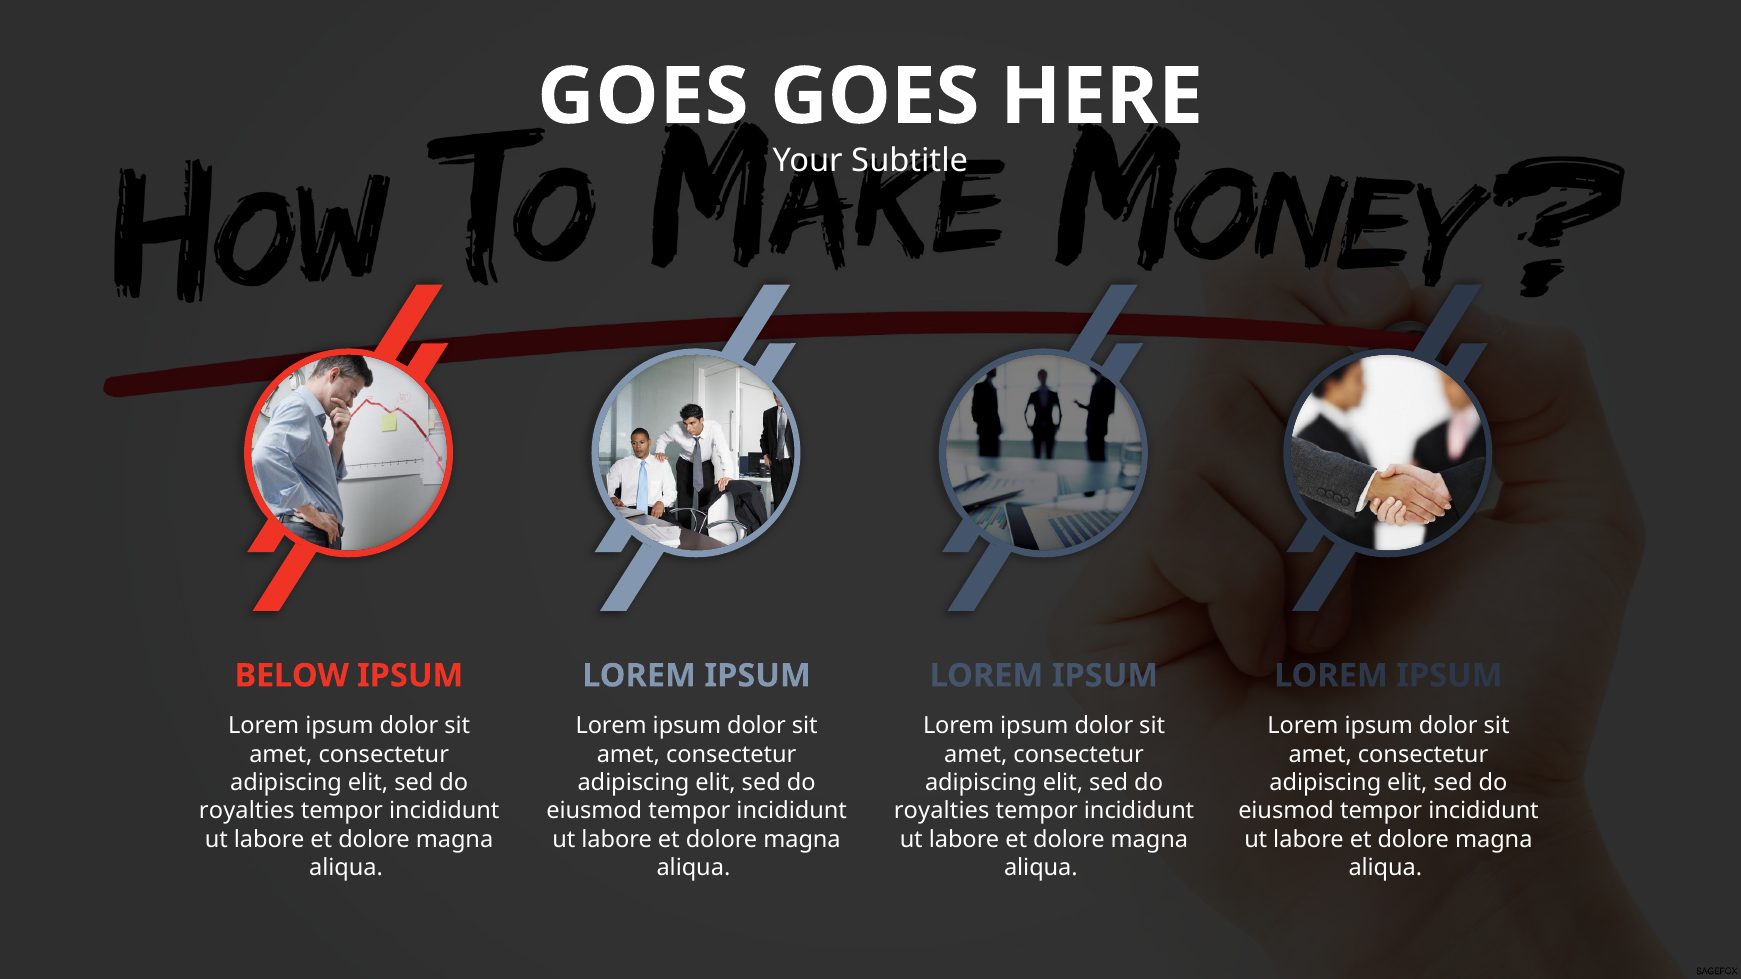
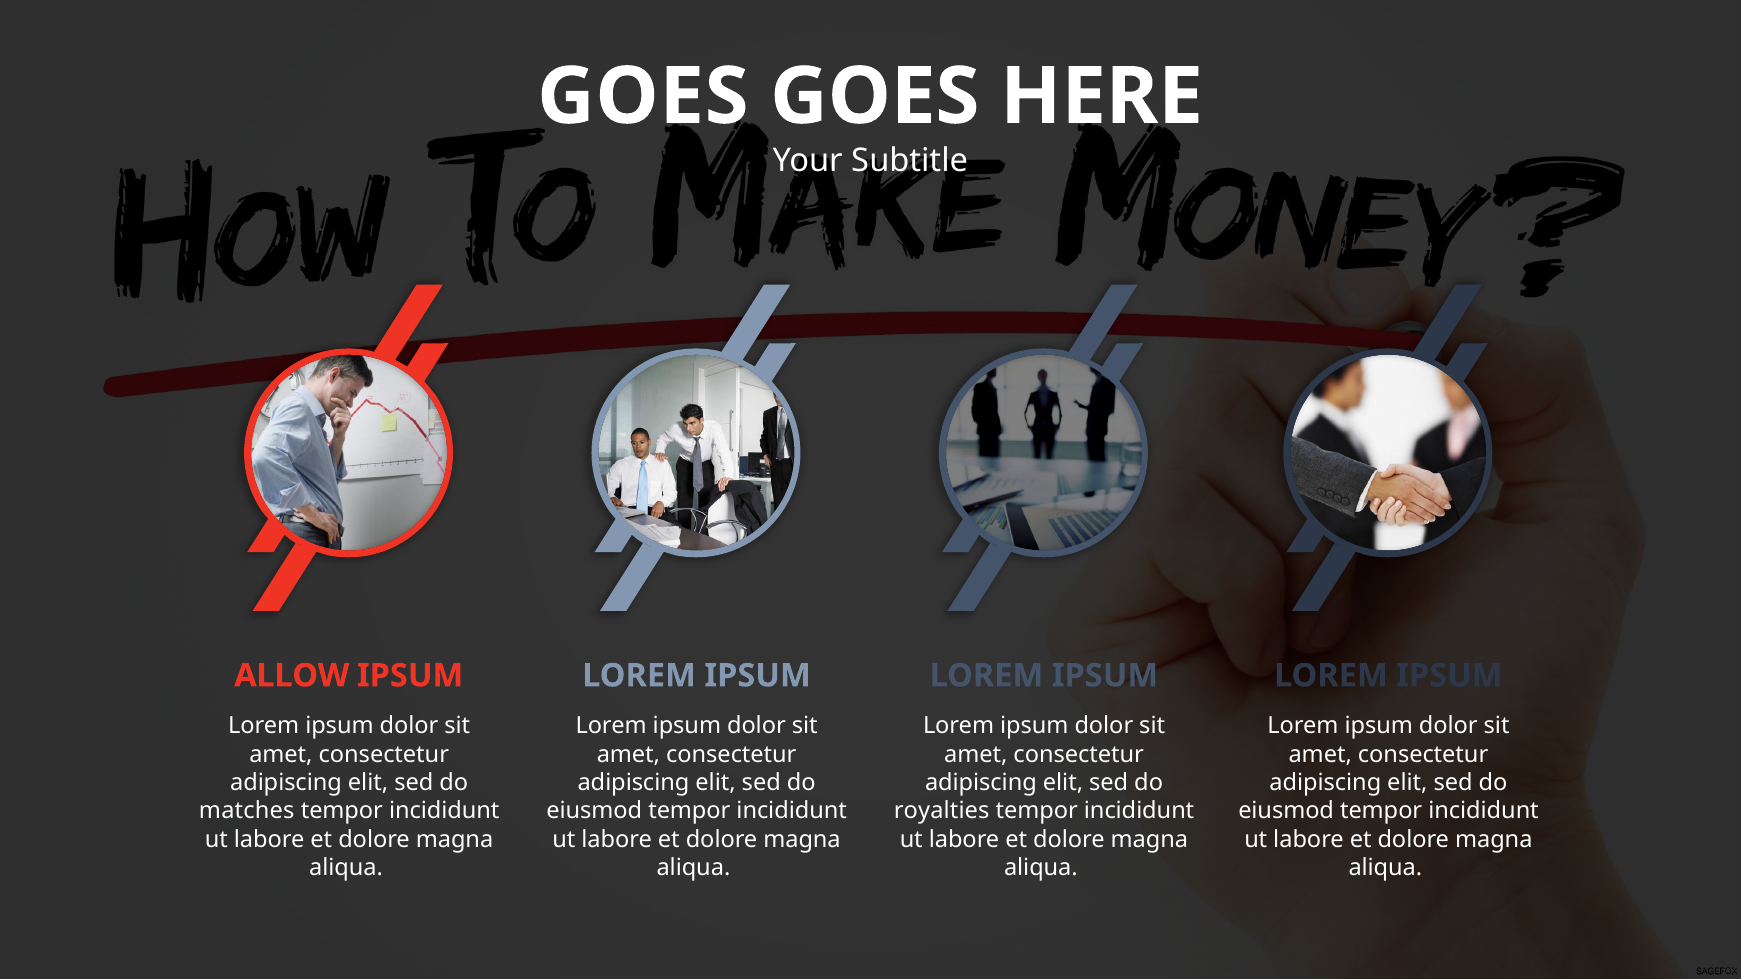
BELOW: BELOW -> ALLOW
royalties at (247, 811): royalties -> matches
